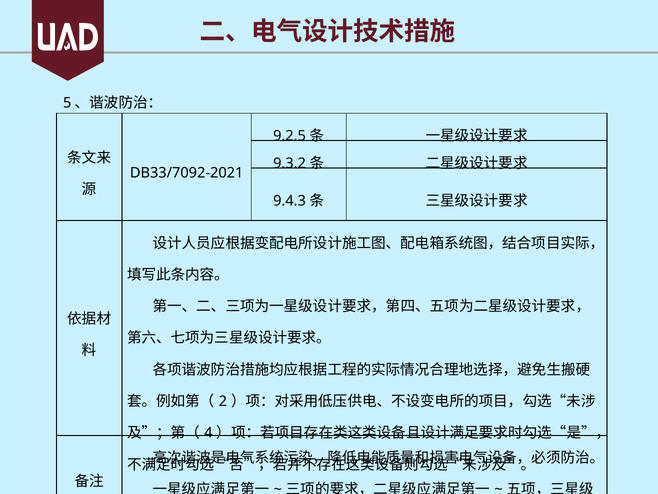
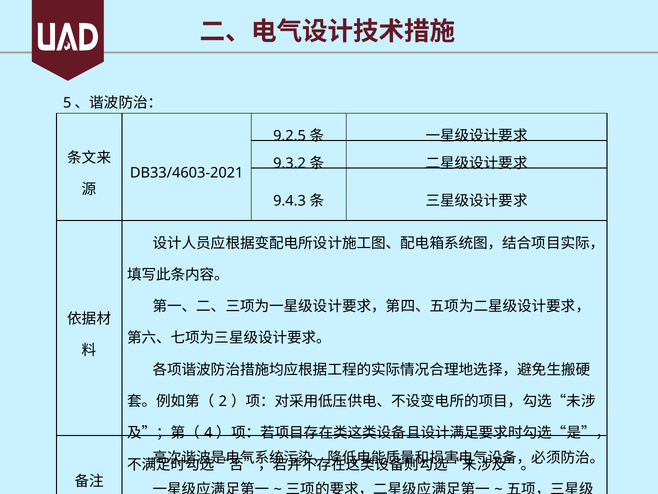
DB33/7092-2021: DB33/7092-2021 -> DB33/4603-2021
